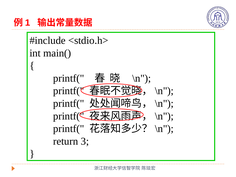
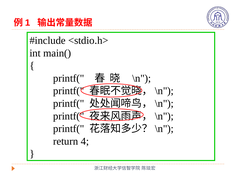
3: 3 -> 4
